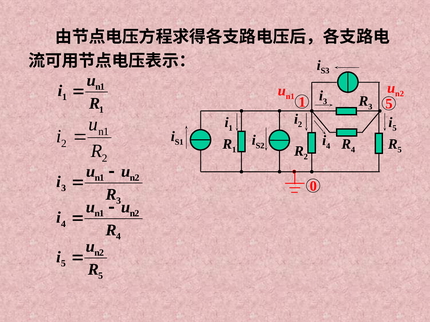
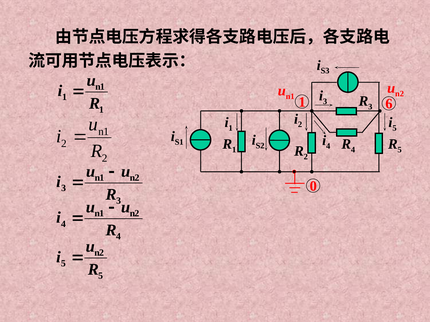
1 5: 5 -> 6
